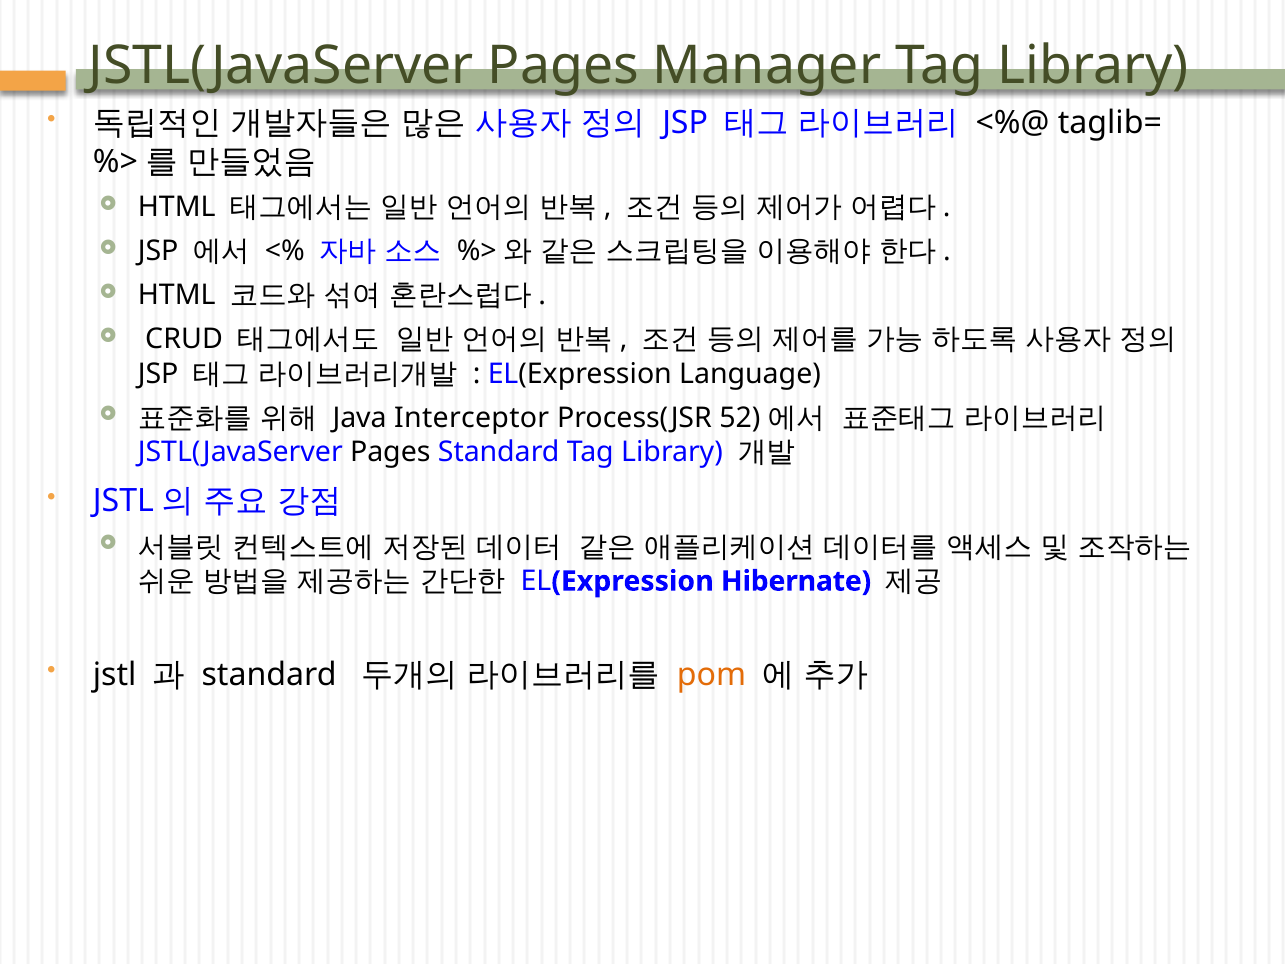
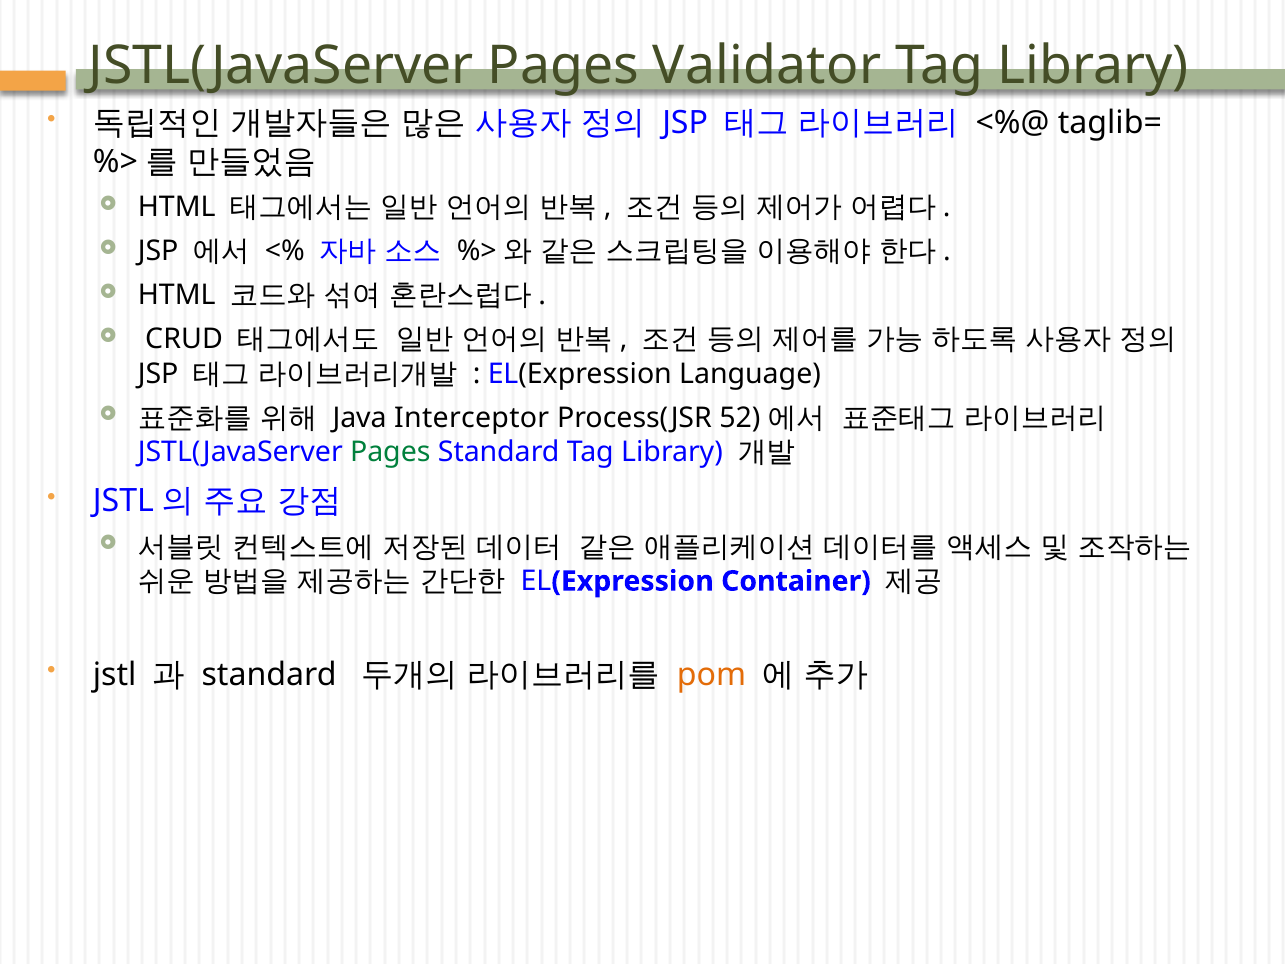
Manager: Manager -> Validator
Pages at (390, 452) colour: black -> green
Hibernate: Hibernate -> Container
